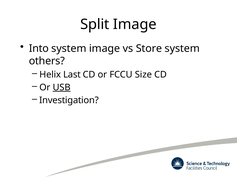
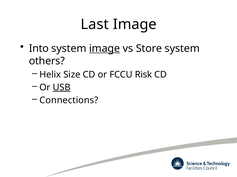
Split: Split -> Last
image at (105, 49) underline: none -> present
Last: Last -> Size
Size: Size -> Risk
Investigation: Investigation -> Connections
